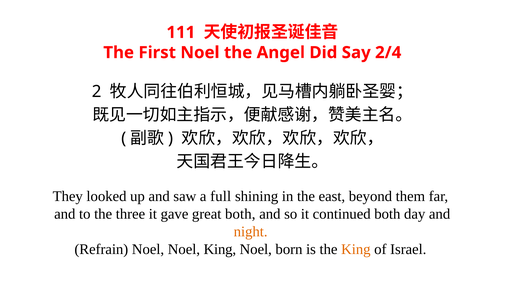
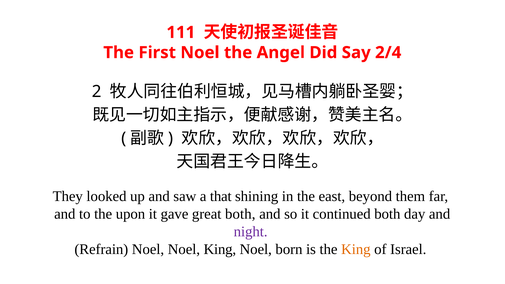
full: full -> that
three: three -> upon
night colour: orange -> purple
